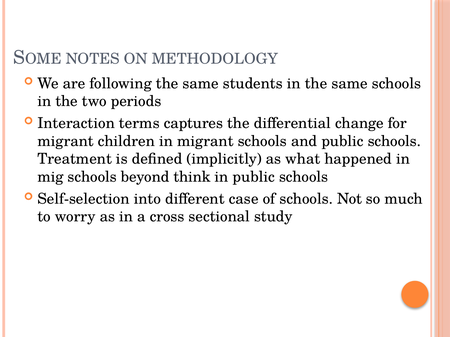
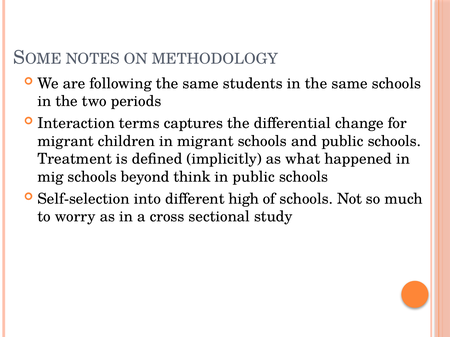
case: case -> high
